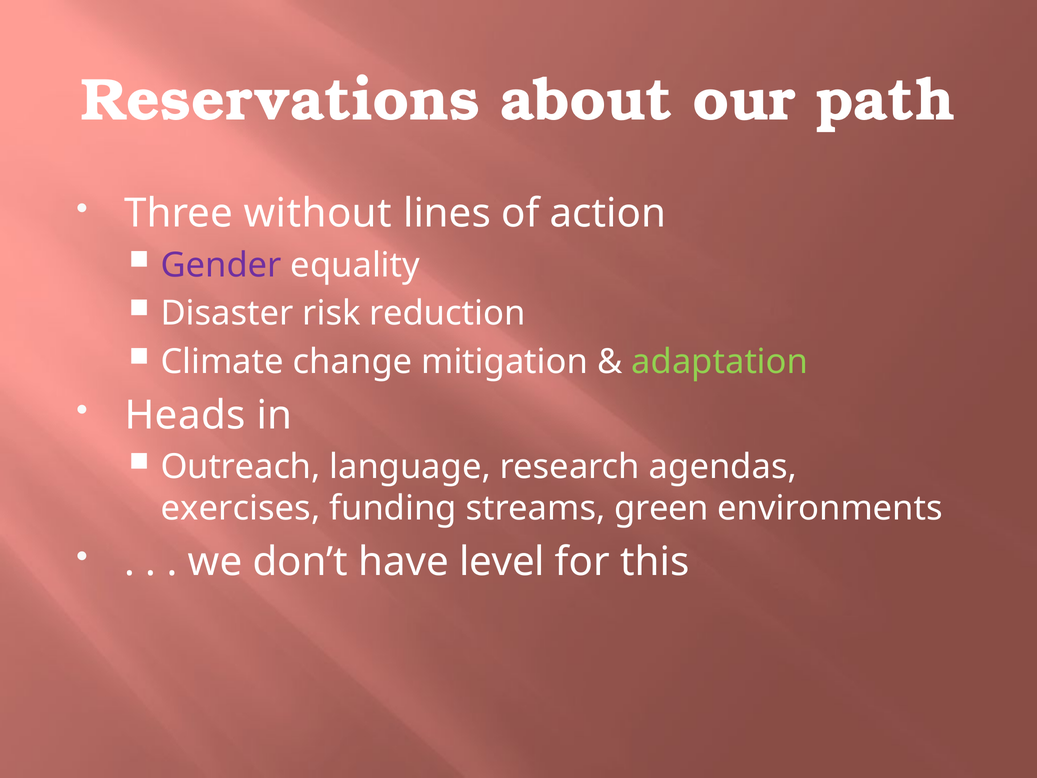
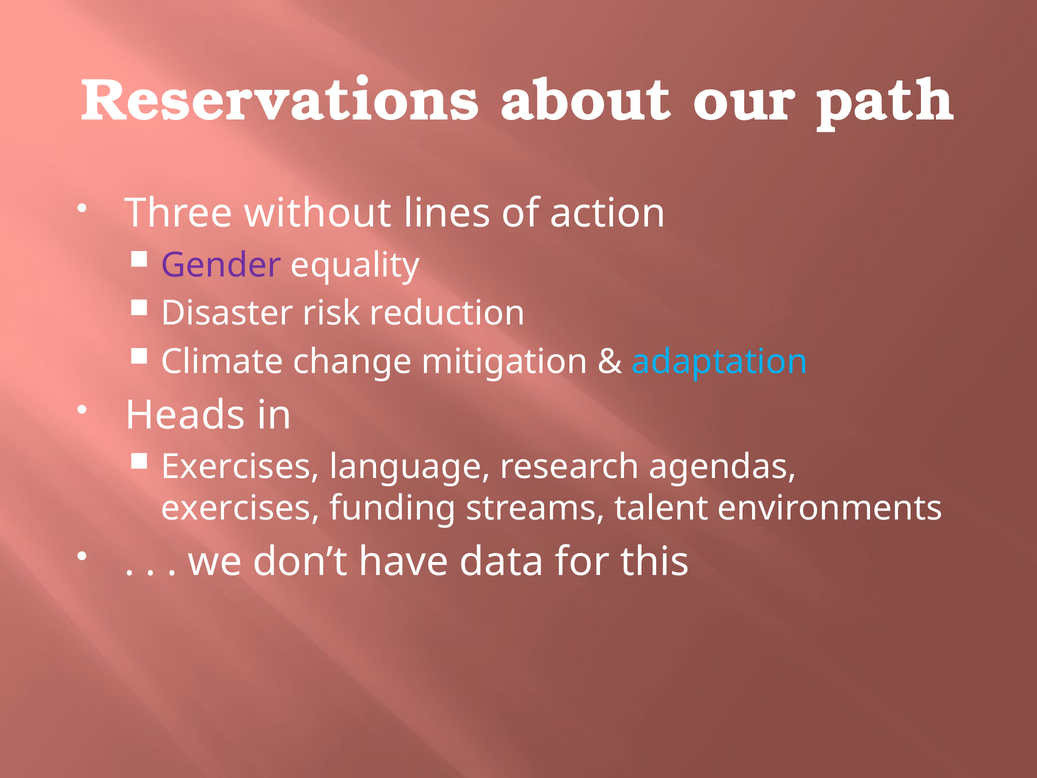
adaptation colour: light green -> light blue
Outreach at (240, 467): Outreach -> Exercises
green: green -> talent
level: level -> data
